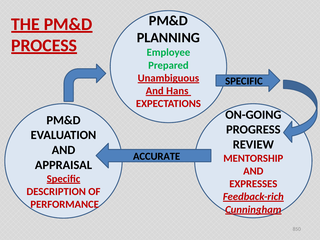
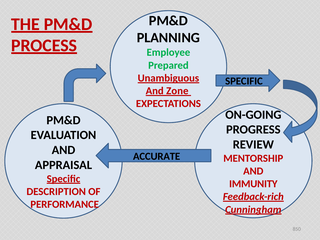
Hans: Hans -> Zone
EXPRESSES: EXPRESSES -> IMMUNITY
